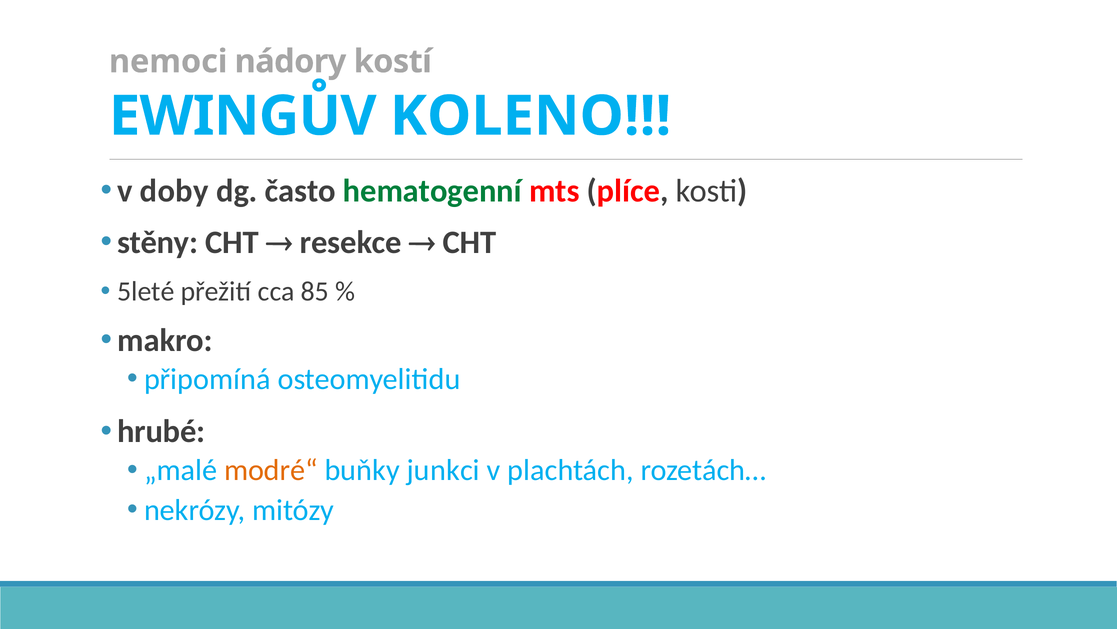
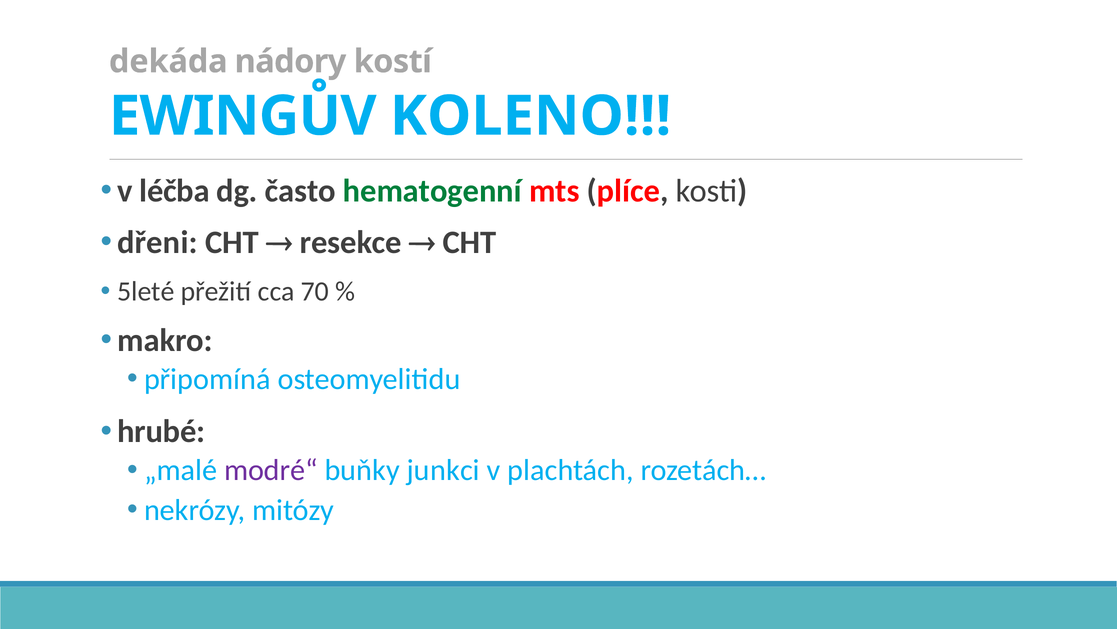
nemoci: nemoci -> dekáda
doby: doby -> léčba
stěny: stěny -> dřeni
85: 85 -> 70
modré“ colour: orange -> purple
